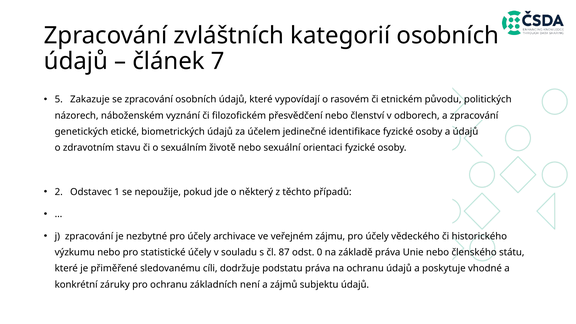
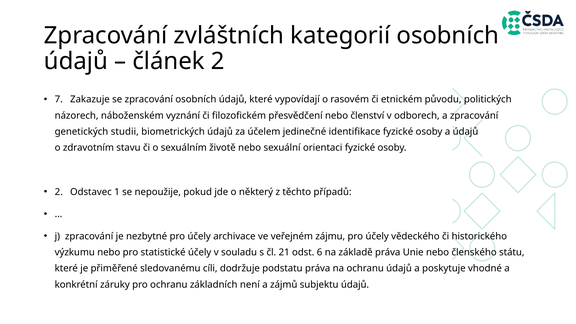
článek 7: 7 -> 2
5: 5 -> 7
etické: etické -> studii
87: 87 -> 21
0: 0 -> 6
